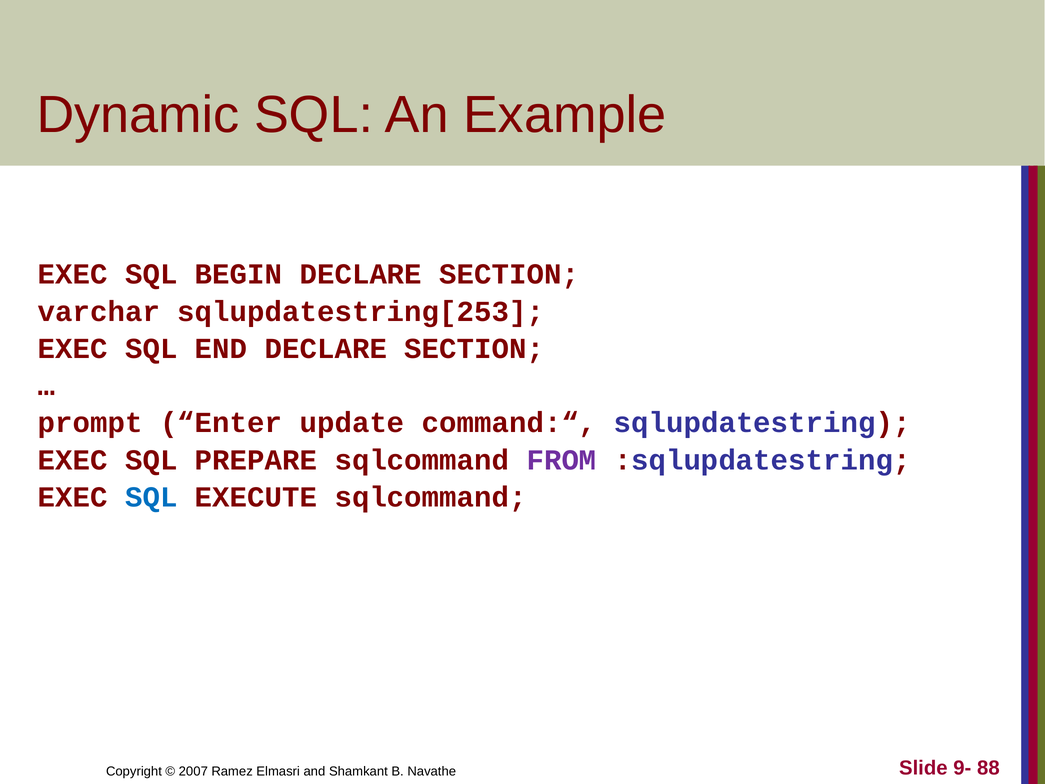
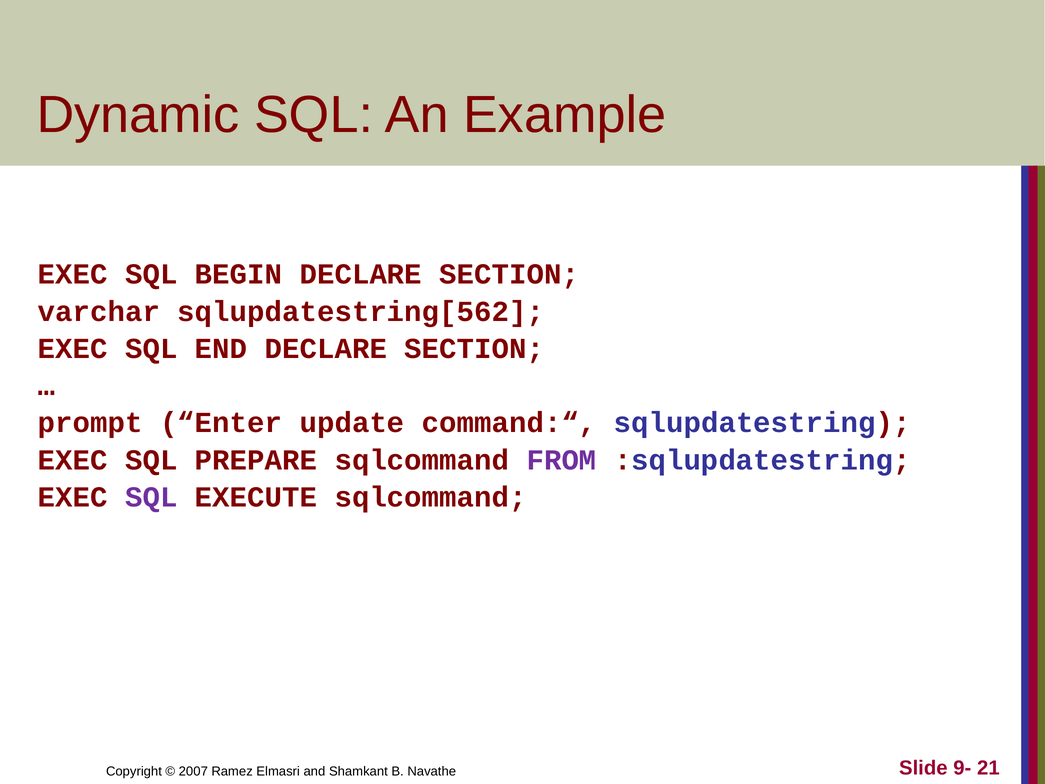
sqlupdatestring[253: sqlupdatestring[253 -> sqlupdatestring[562
SQL at (151, 497) colour: blue -> purple
88: 88 -> 21
